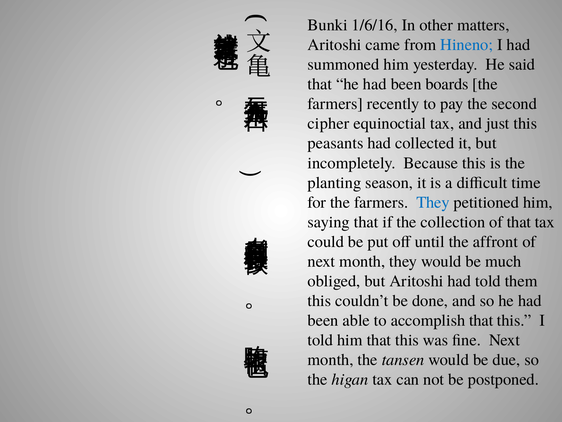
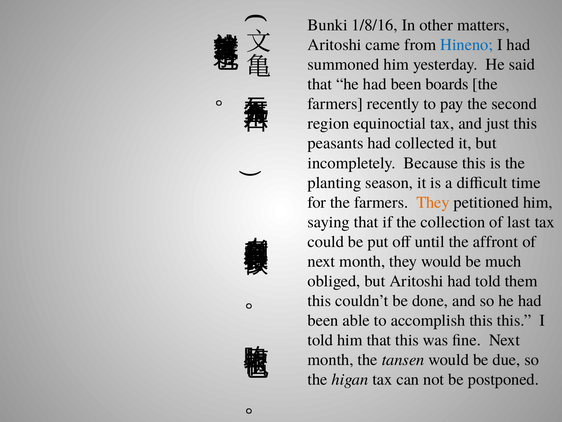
1/6/16: 1/6/16 -> 1/8/16
cipher: cipher -> region
They at (433, 202) colour: blue -> orange
of that: that -> last
accomplish that: that -> this
